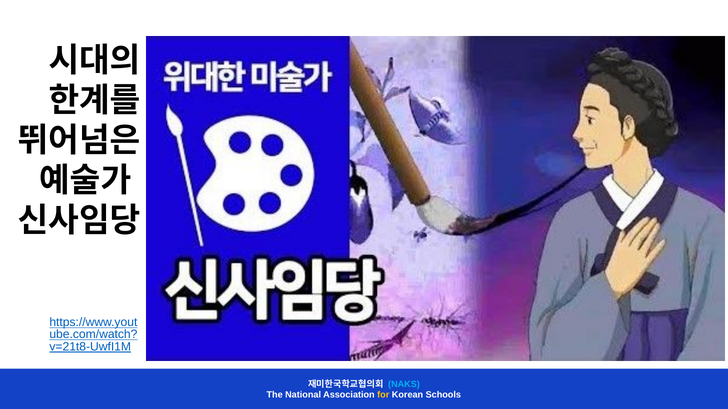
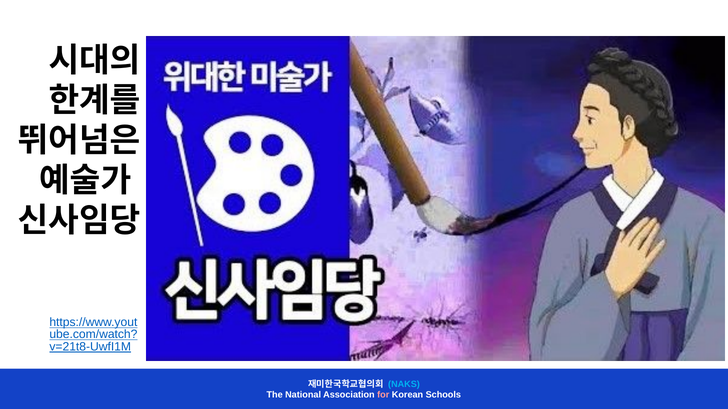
for colour: yellow -> pink
